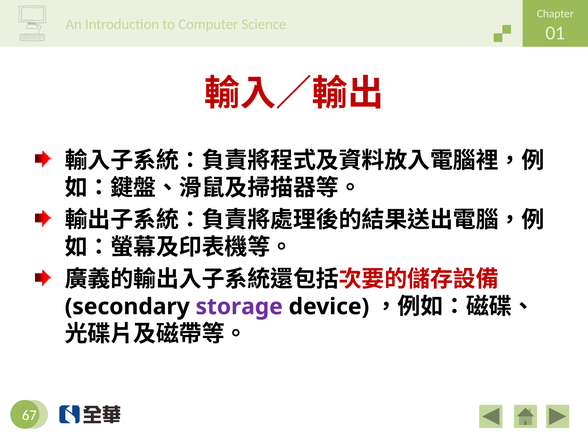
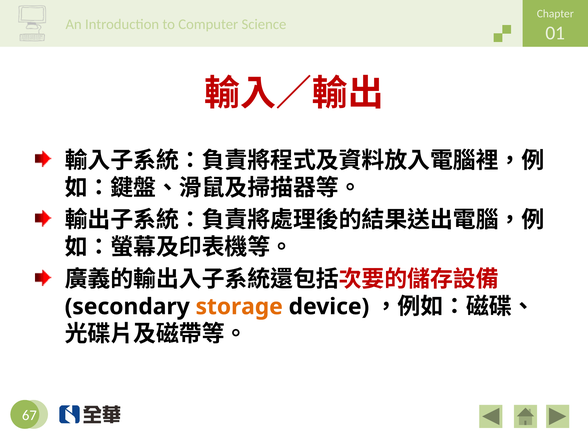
storage colour: purple -> orange
